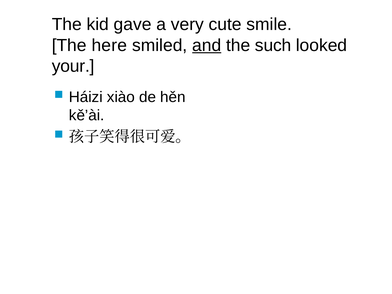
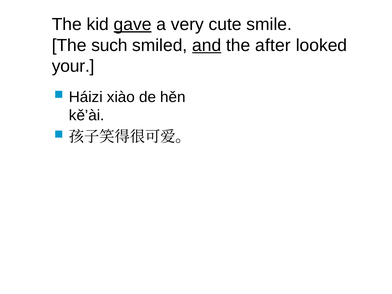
gave underline: none -> present
here: here -> such
such: such -> after
